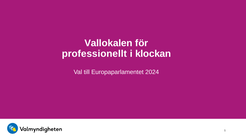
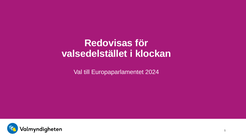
Vallokalen: Vallokalen -> Redovisas
professionellt: professionellt -> valsedelstället
